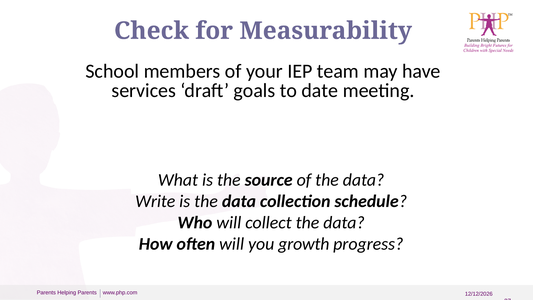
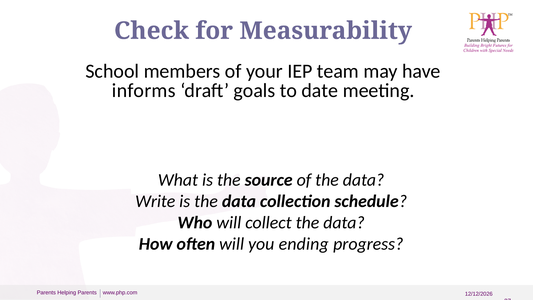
services: services -> informs
growth: growth -> ending
